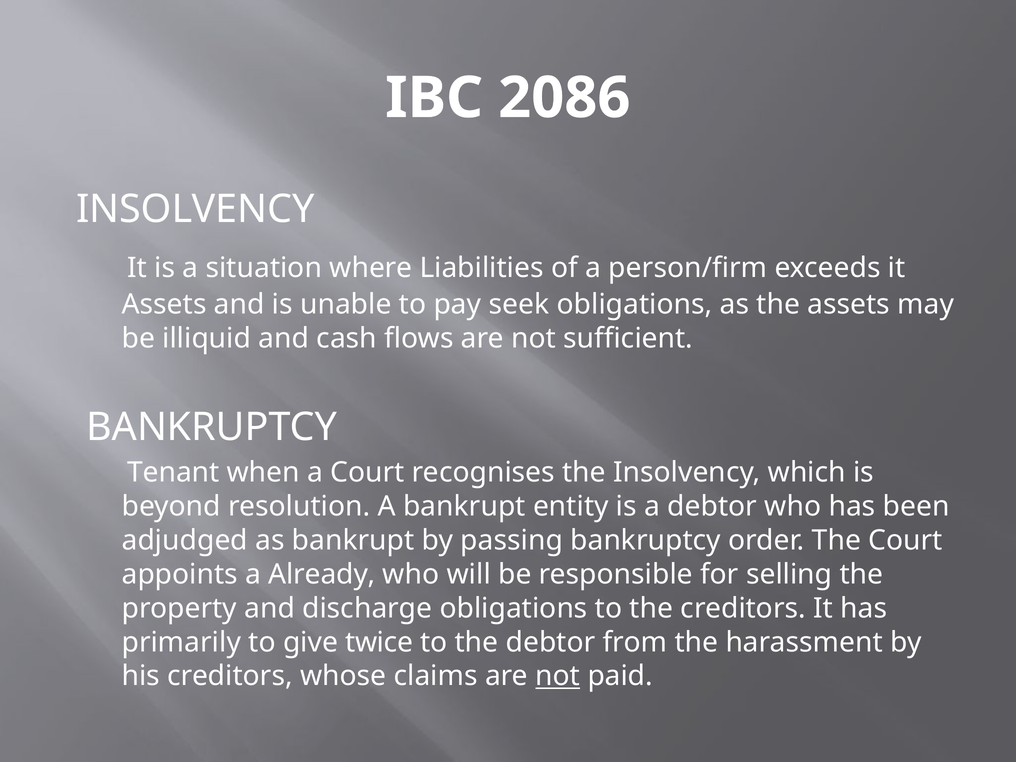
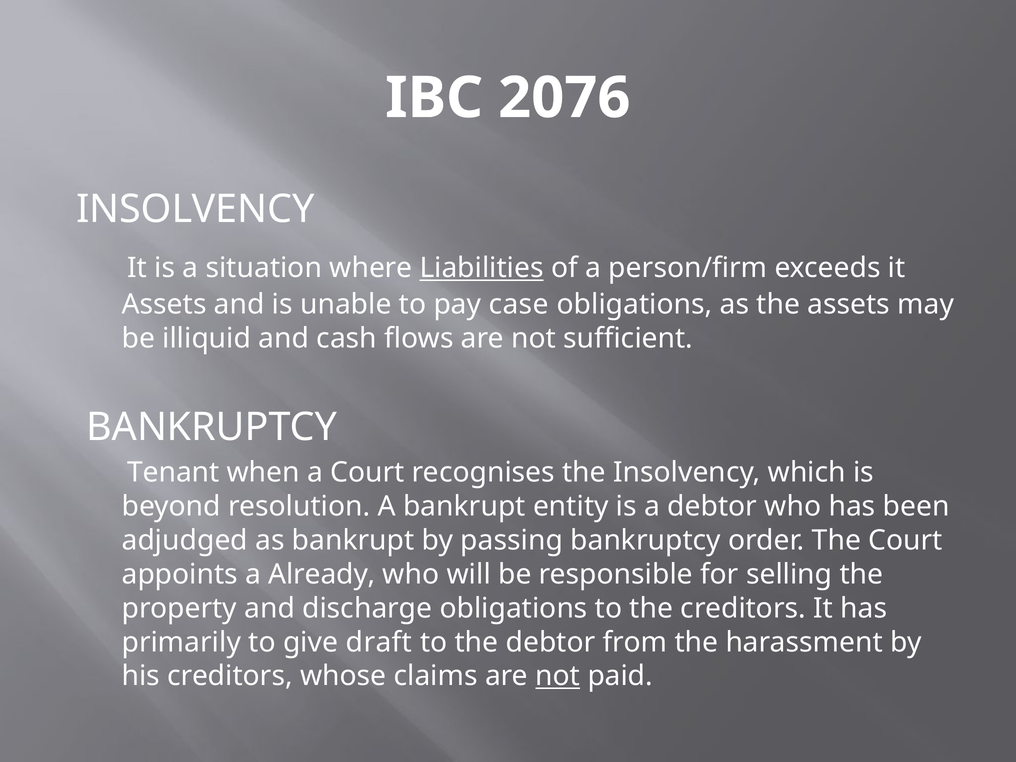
2086: 2086 -> 2076
Liabilities underline: none -> present
seek: seek -> case
twice: twice -> draft
